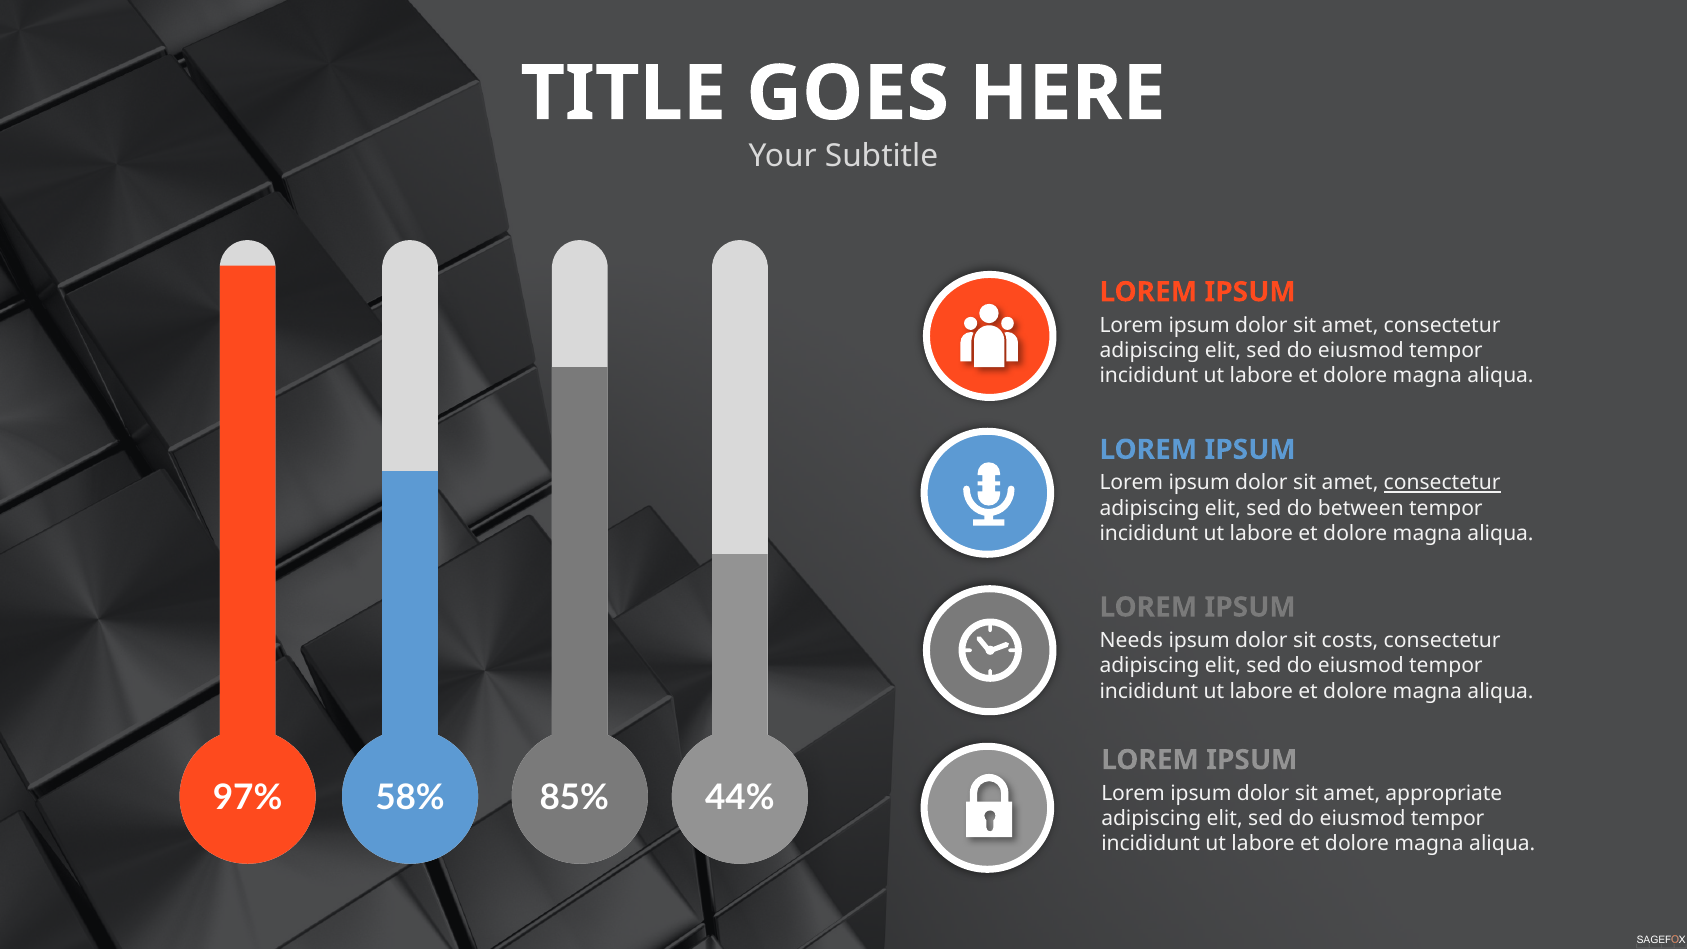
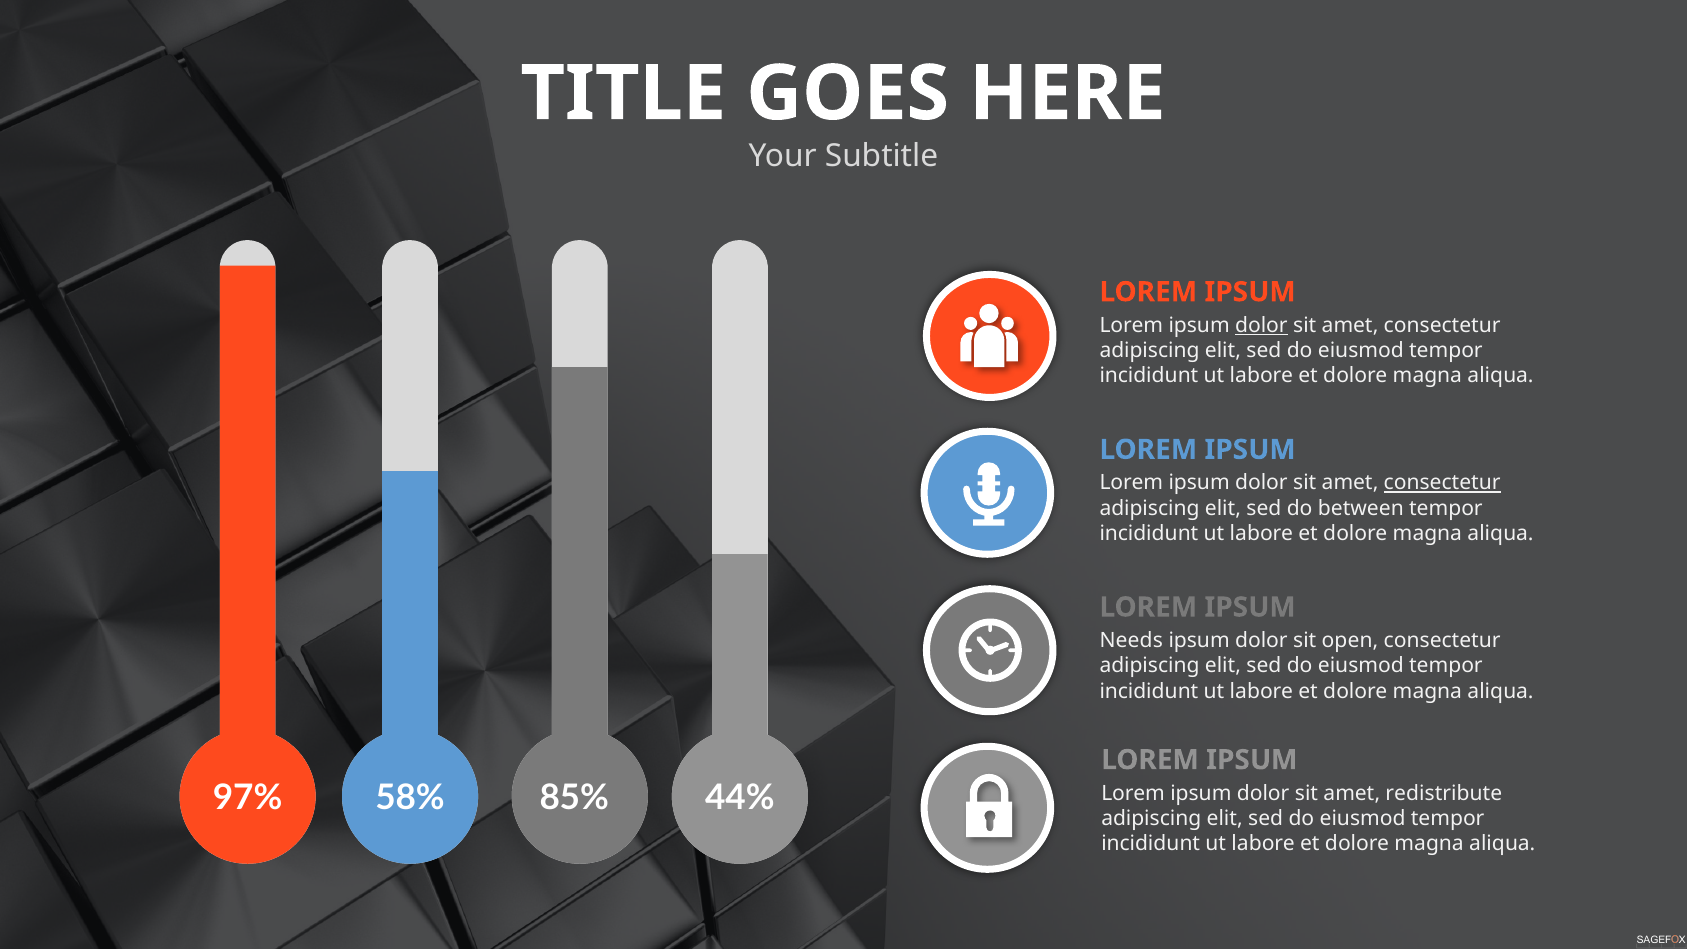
dolor at (1261, 325) underline: none -> present
costs: costs -> open
appropriate: appropriate -> redistribute
